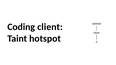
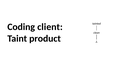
hotspot: hotspot -> product
